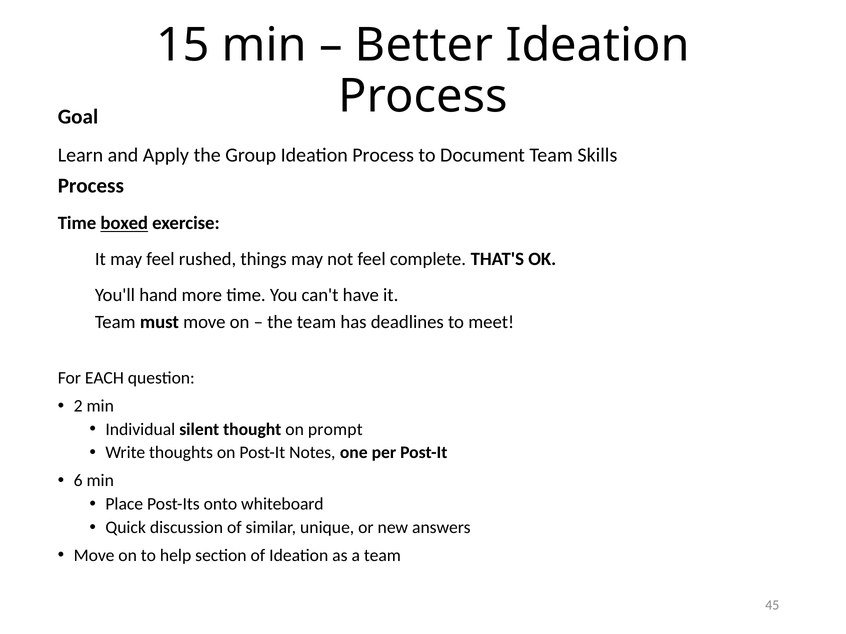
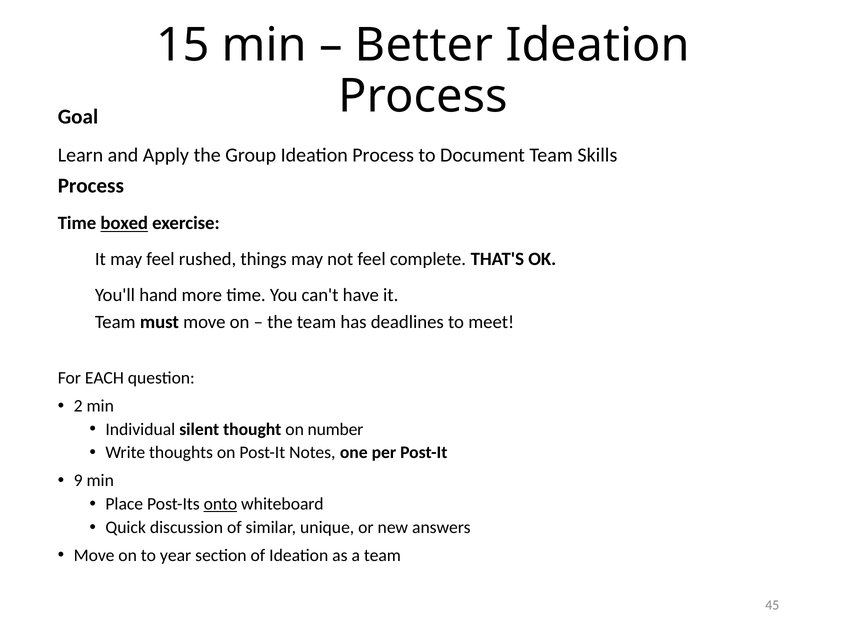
prompt: prompt -> number
6: 6 -> 9
onto underline: none -> present
help: help -> year
